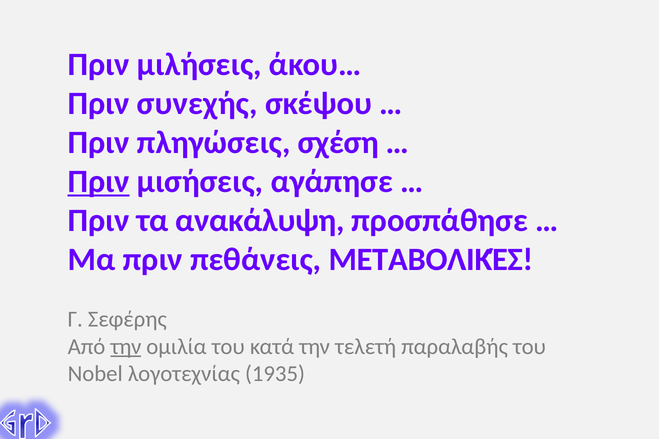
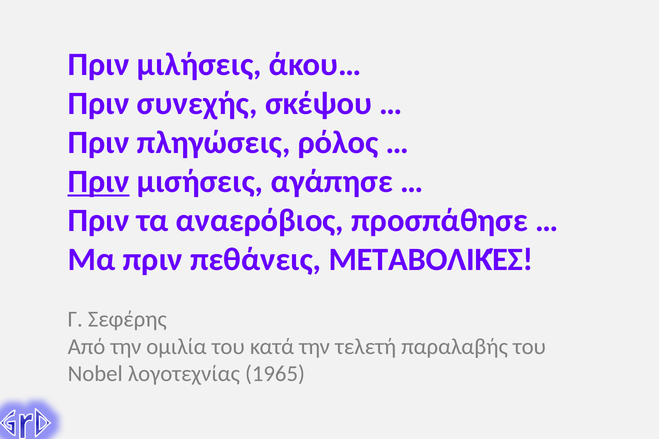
σχέση: σχέση -> ρόλος
ανακάλυψη: ανακάλυψη -> αναερόβιος
την at (126, 347) underline: present -> none
1935: 1935 -> 1965
